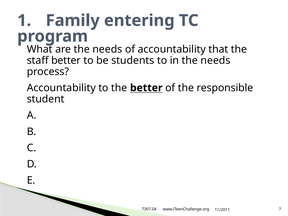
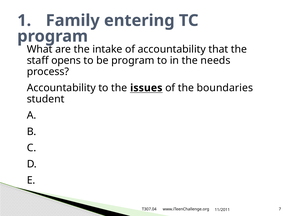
needs at (107, 49): needs -> intake
staff better: better -> opens
be students: students -> program
the better: better -> issues
responsible: responsible -> boundaries
